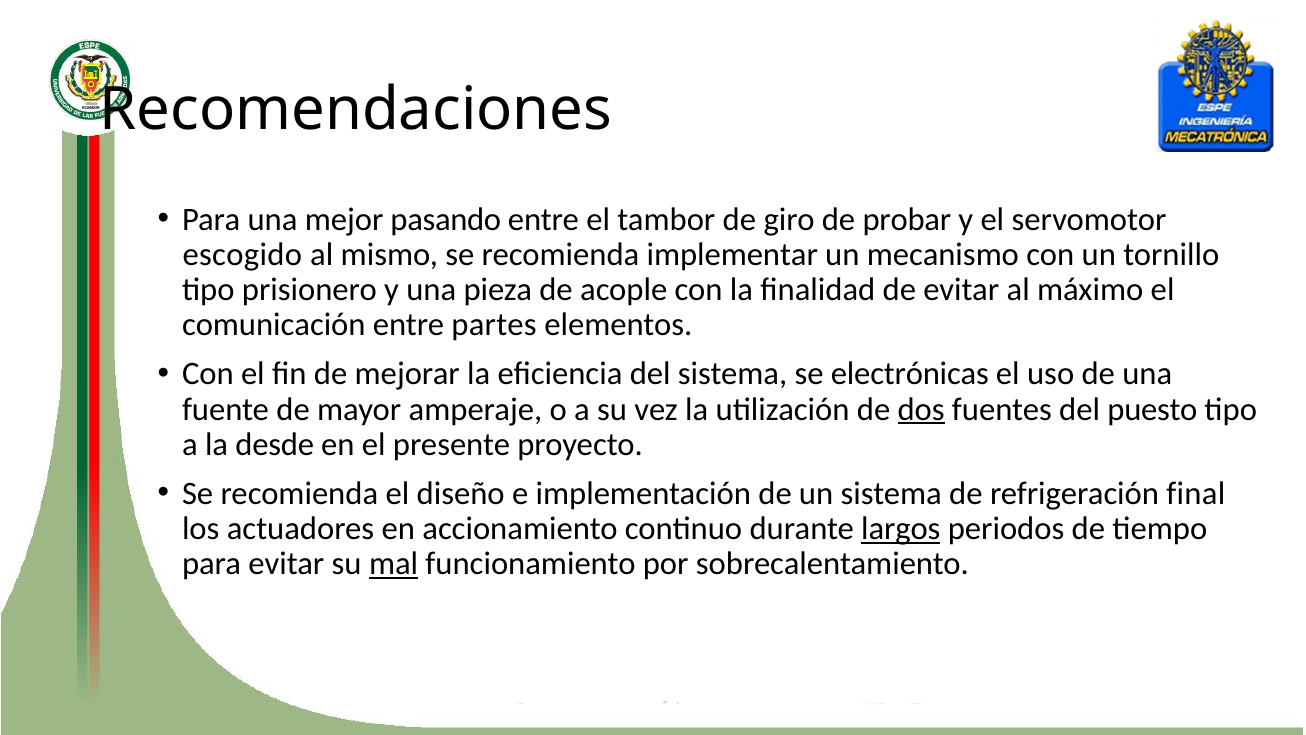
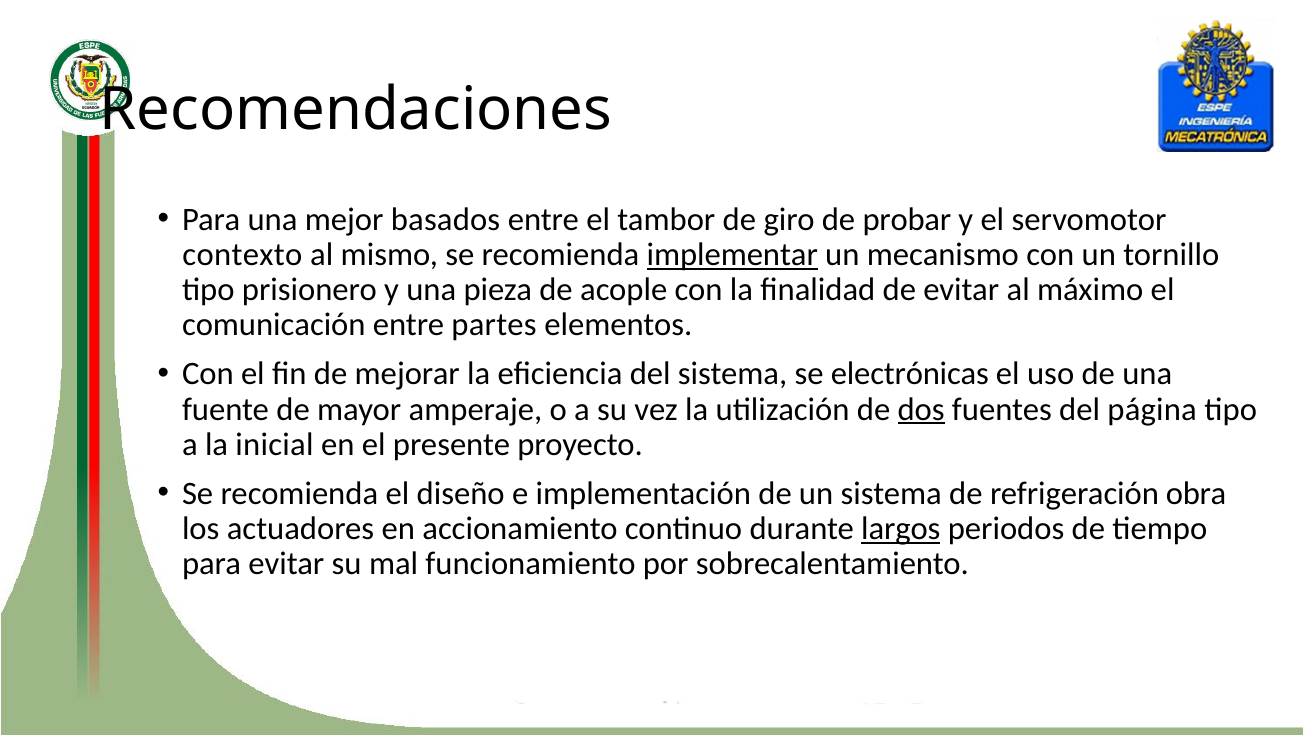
pasando: pasando -> basados
escogido: escogido -> contexto
implementar underline: none -> present
puesto: puesto -> página
desde: desde -> inicial
final: final -> obra
mal underline: present -> none
